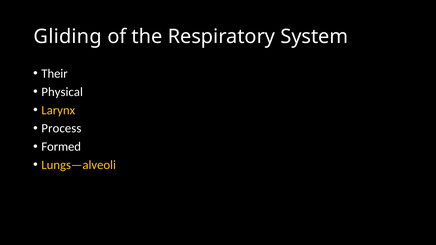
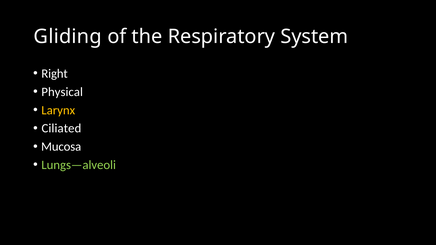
Their: Their -> Right
Process: Process -> Ciliated
Formed: Formed -> Mucosa
Lungs—alveoli colour: yellow -> light green
